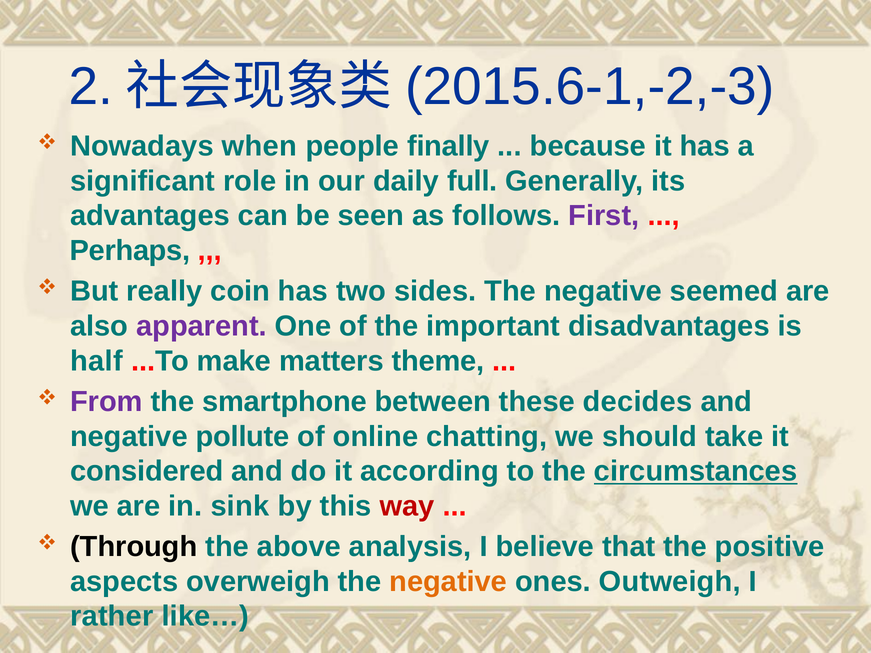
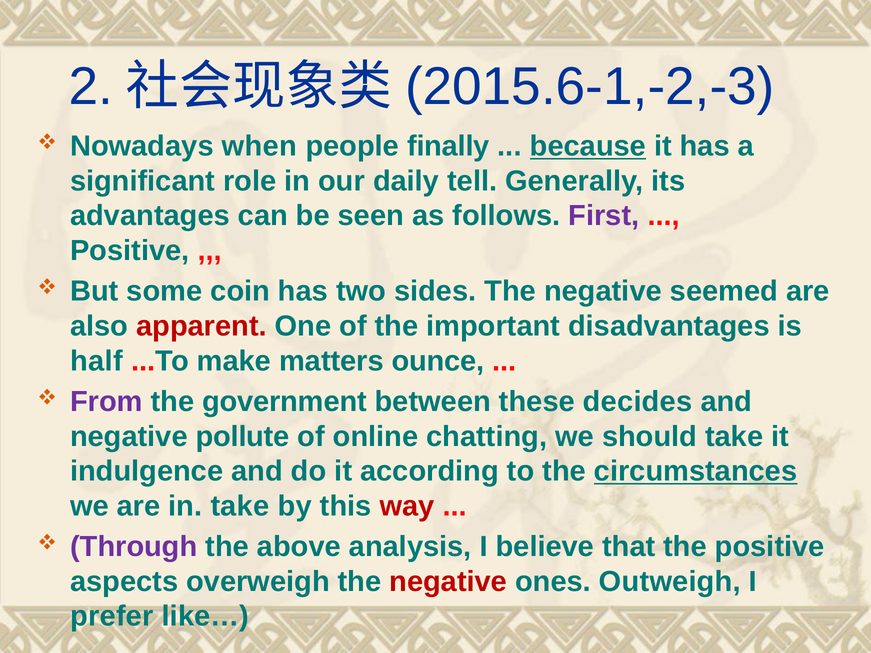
because underline: none -> present
full: full -> tell
Perhaps at (130, 251): Perhaps -> Positive
really: really -> some
apparent colour: purple -> red
theme: theme -> ounce
smartphone: smartphone -> government
considered: considered -> indulgence
in sink: sink -> take
Through colour: black -> purple
negative at (448, 582) colour: orange -> red
rather: rather -> prefer
